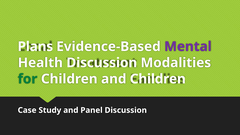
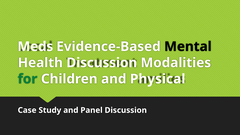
Plans: Plans -> Meds
Mental colour: purple -> black
and Children: Children -> Physical
